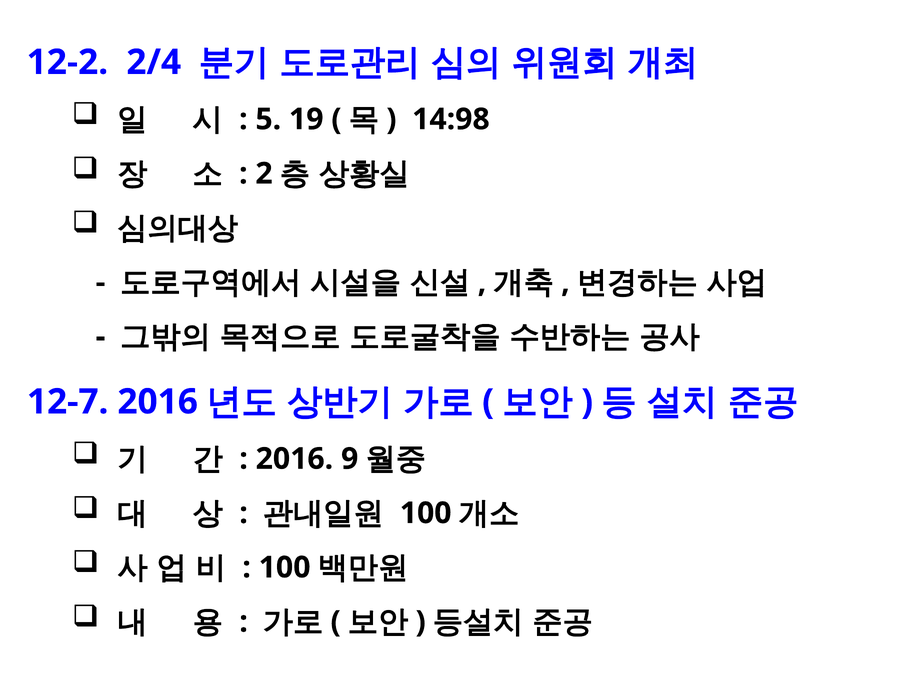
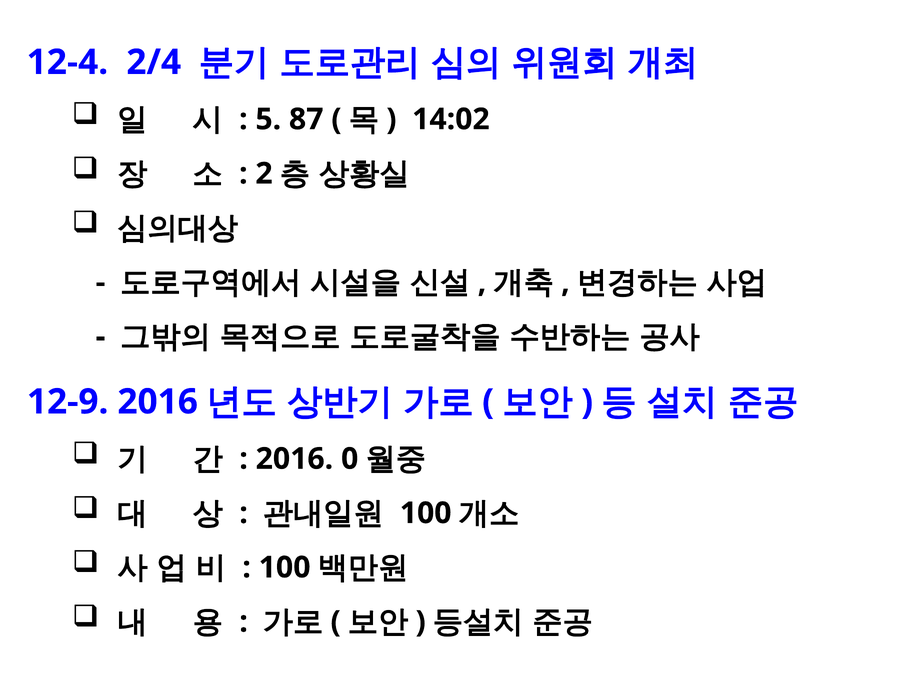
12-2: 12-2 -> 12-4
19: 19 -> 87
14:98: 14:98 -> 14:02
12-7: 12-7 -> 12-9
9: 9 -> 0
